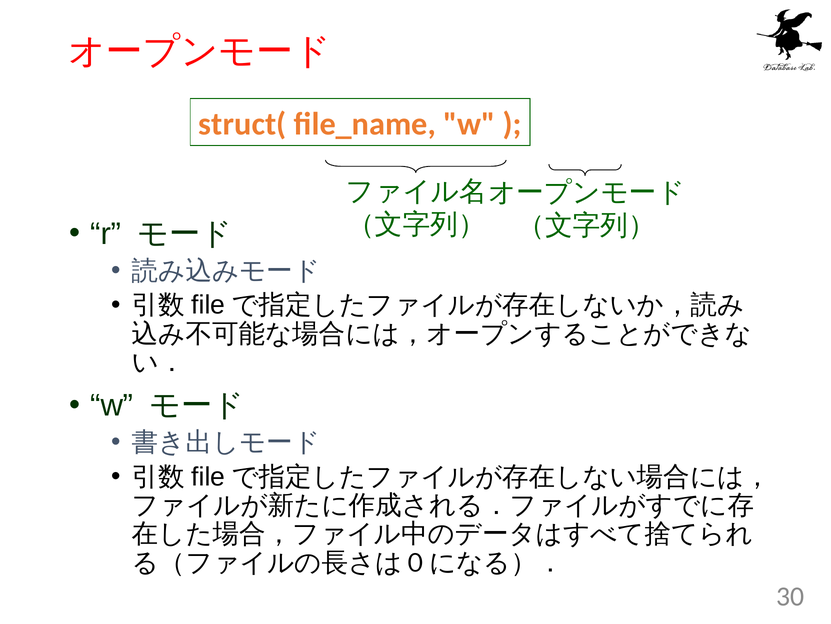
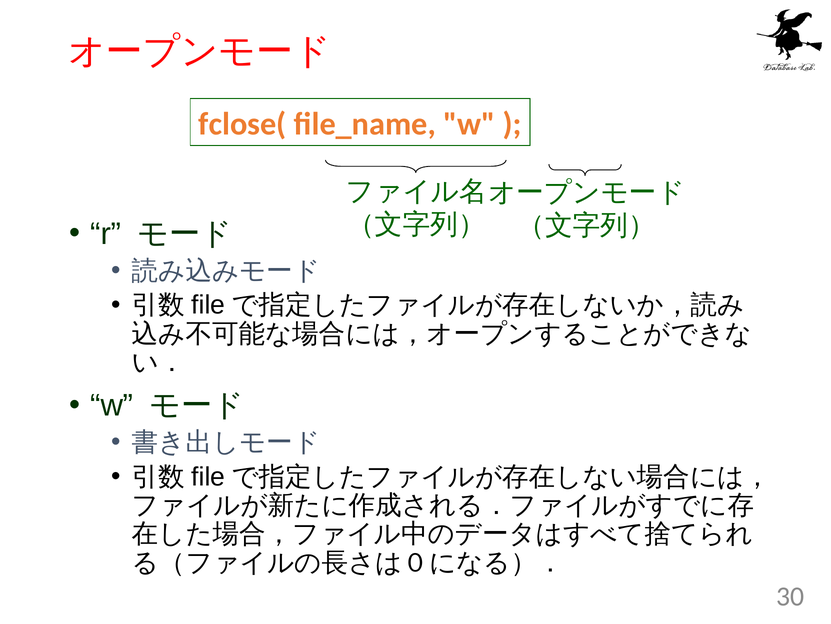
struct(: struct( -> fclose(
